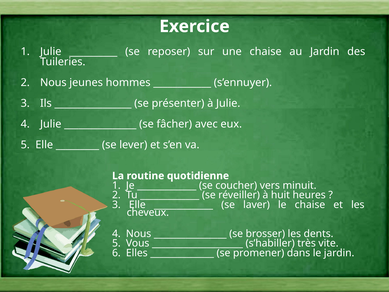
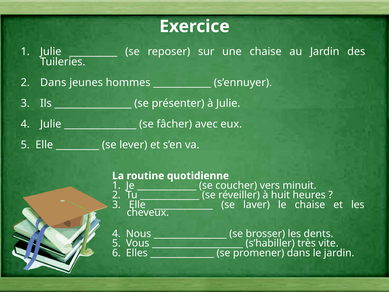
2 Nous: Nous -> Dans
